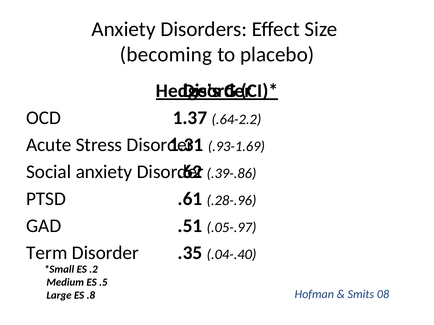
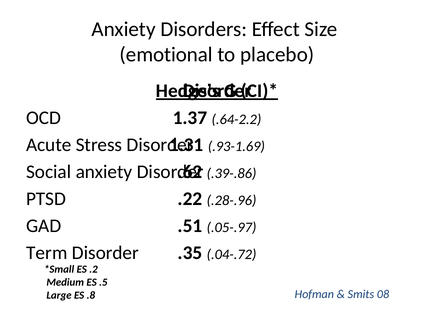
becoming: becoming -> emotional
.61: .61 -> .22
.04-.40: .04-.40 -> .04-.72
